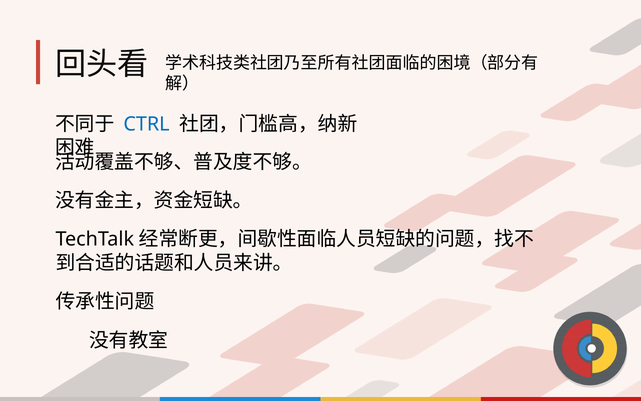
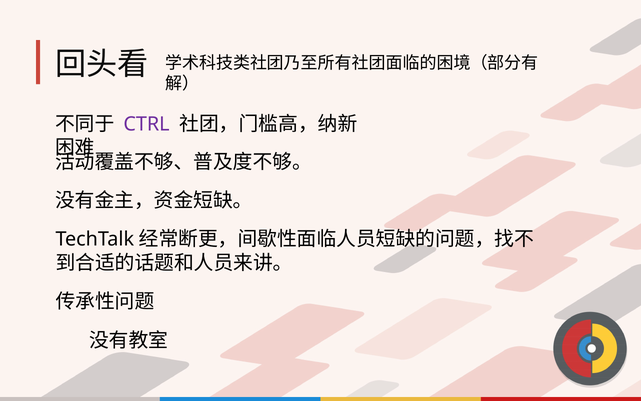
CTRL colour: blue -> purple
